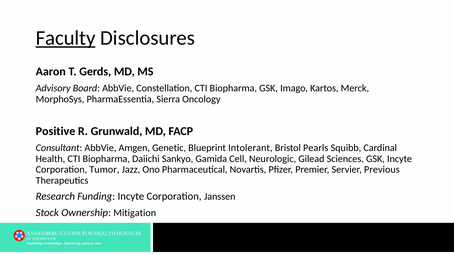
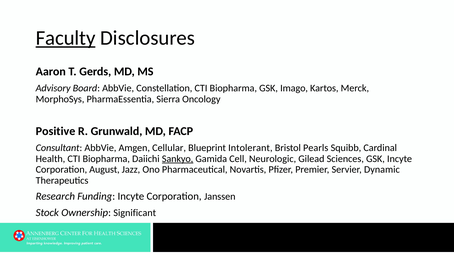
Genetic: Genetic -> Cellular
Sankyo underline: none -> present
Tumor: Tumor -> August
Previous: Previous -> Dynamic
Mitigation: Mitigation -> Significant
